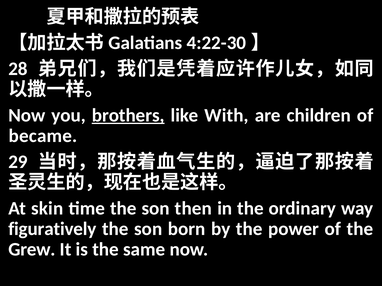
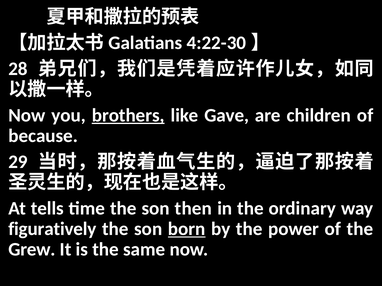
With: With -> Gave
became: became -> because
skin: skin -> tells
born underline: none -> present
